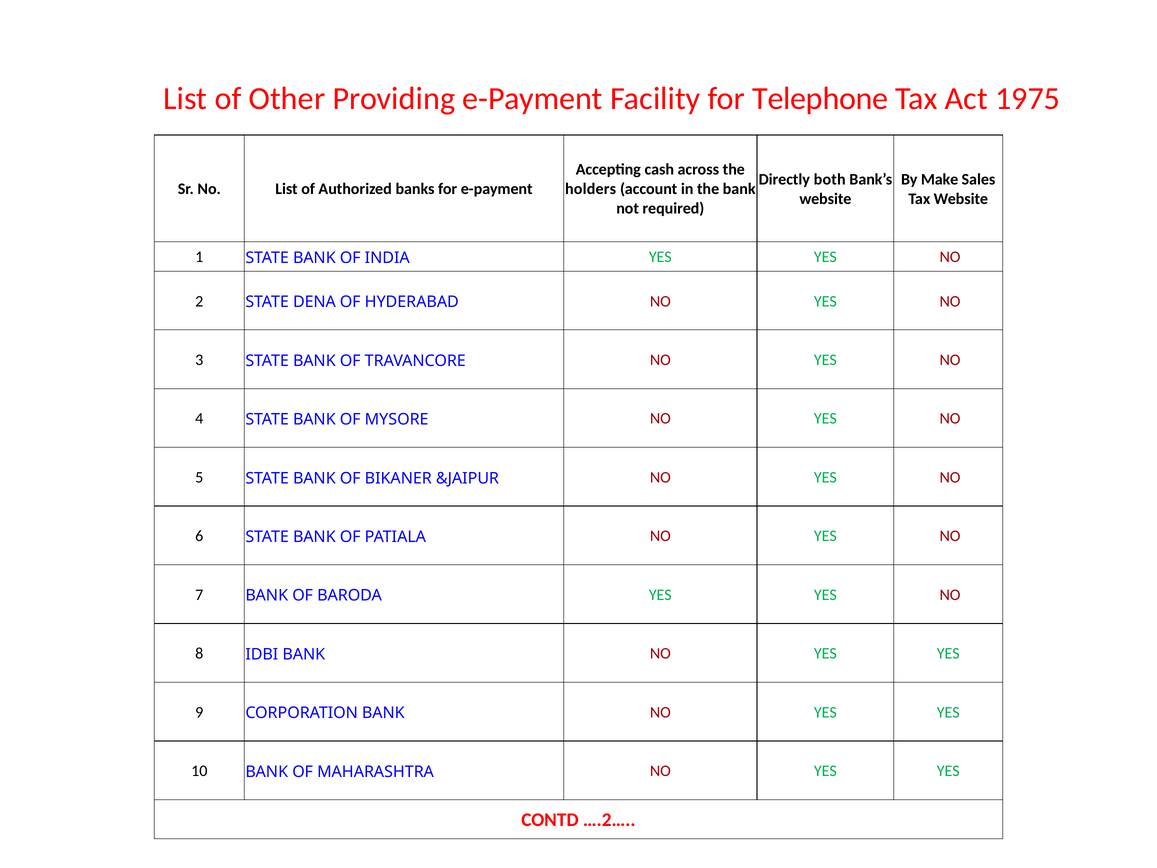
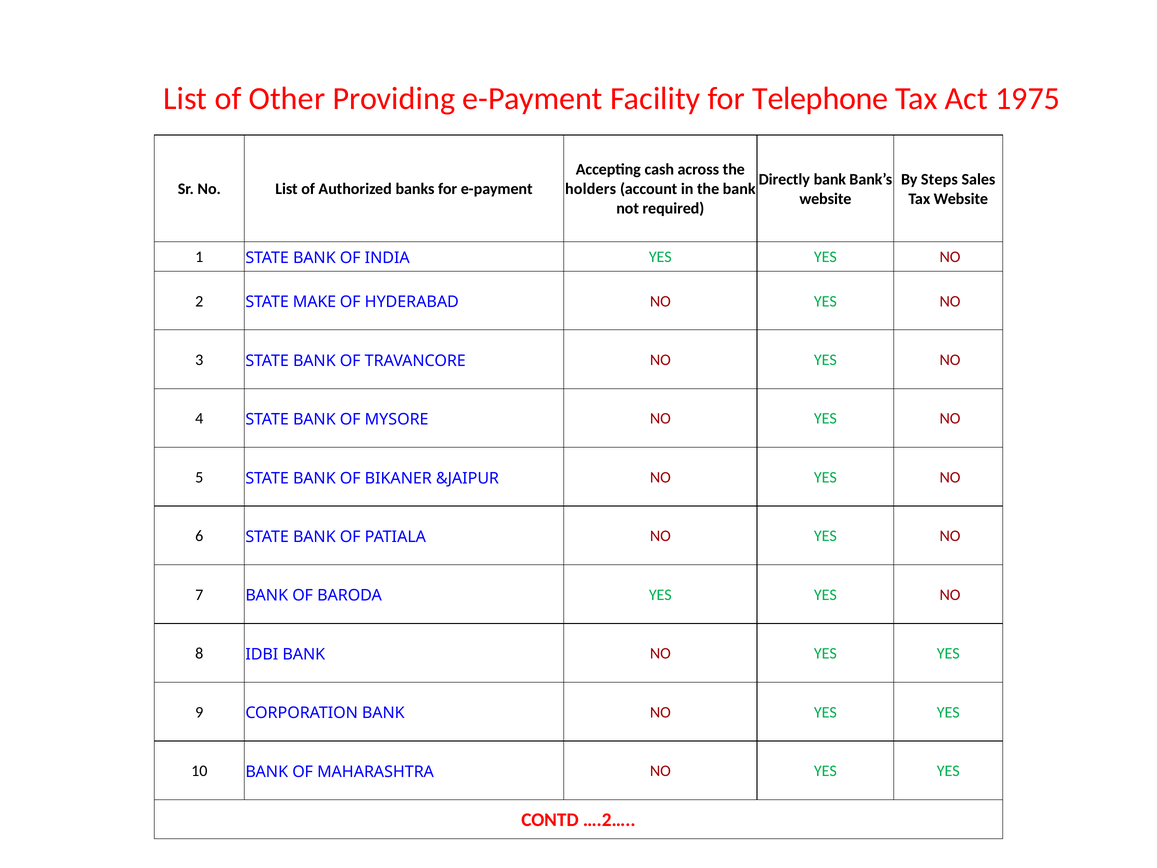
Directly both: both -> bank
Make: Make -> Steps
DENA: DENA -> MAKE
